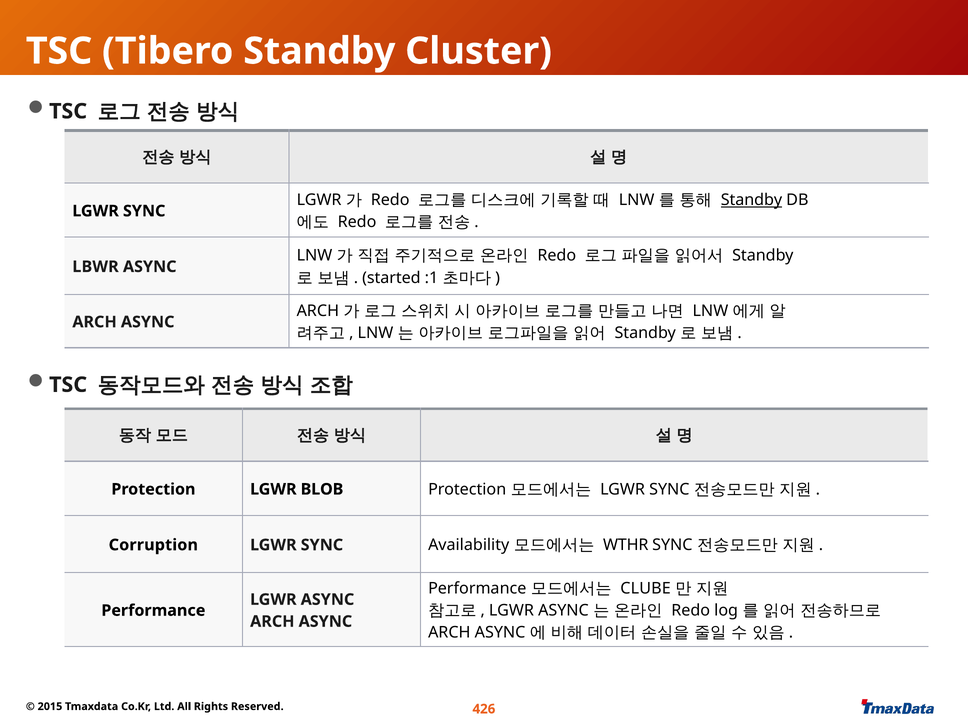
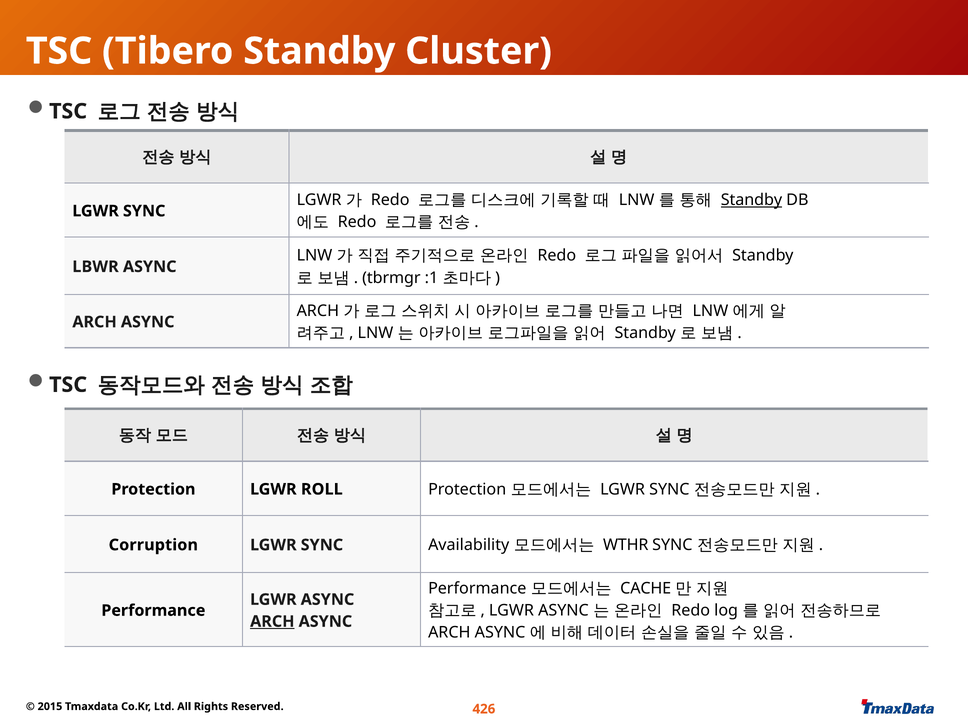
started: started -> tbrmgr
BLOB: BLOB -> ROLL
CLUBE: CLUBE -> CACHE
ARCH at (272, 621) underline: none -> present
